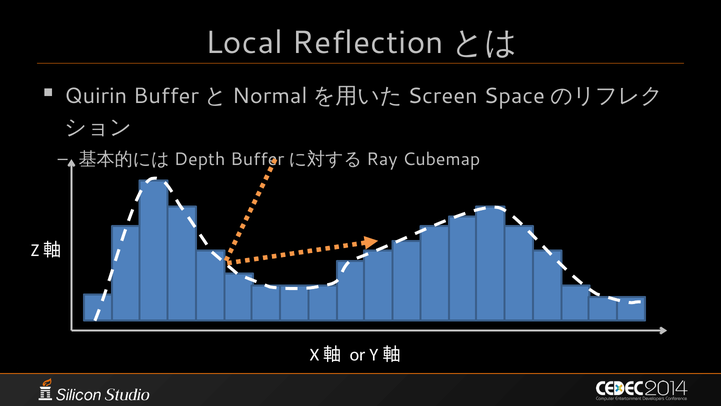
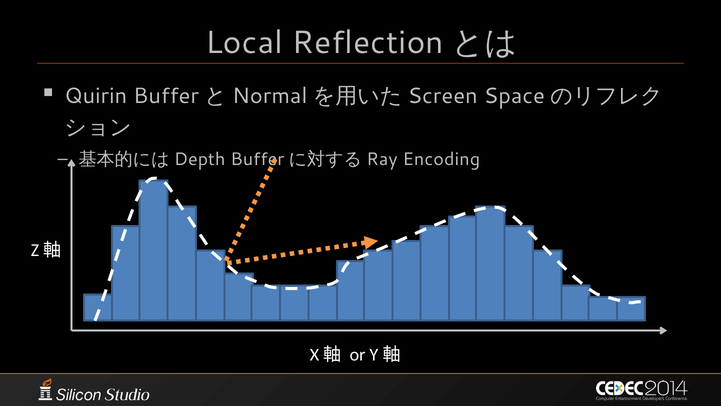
Cubemap: Cubemap -> Encoding
